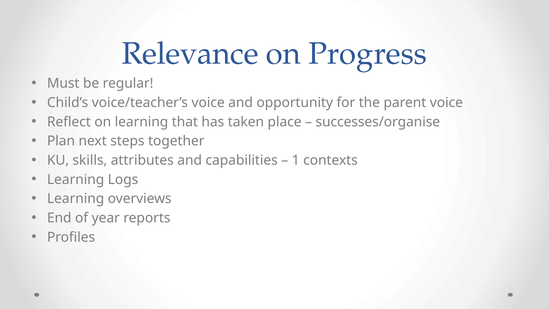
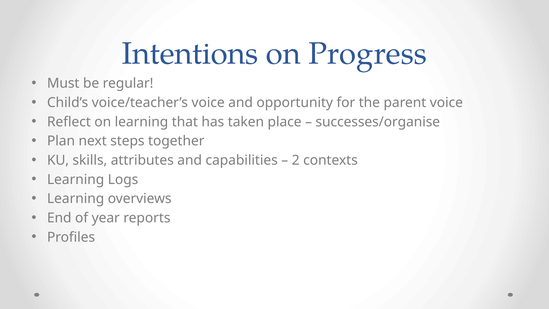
Relevance: Relevance -> Intentions
1: 1 -> 2
